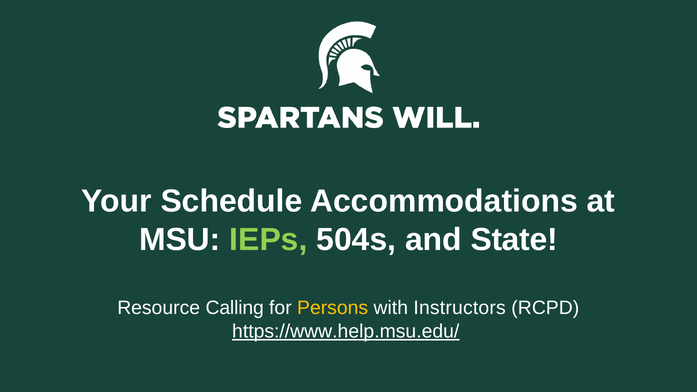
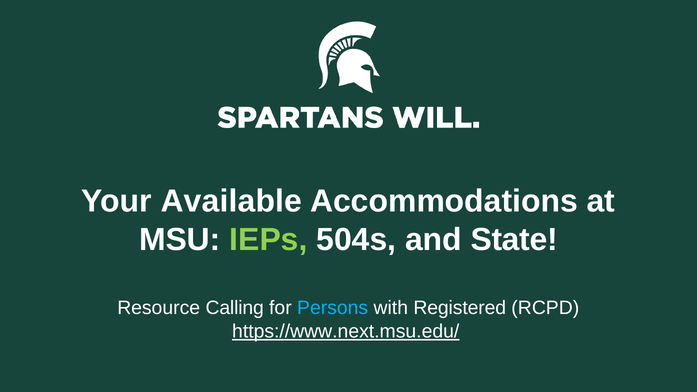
Schedule: Schedule -> Available
Persons colour: yellow -> light blue
Instructors: Instructors -> Registered
https://www.help.msu.edu/: https://www.help.msu.edu/ -> https://www.next.msu.edu/
